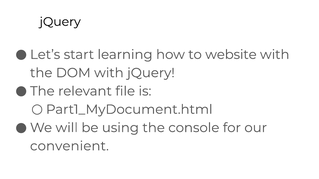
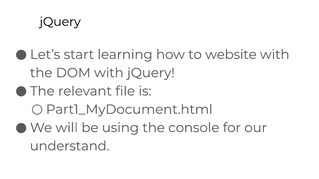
convenient: convenient -> understand
